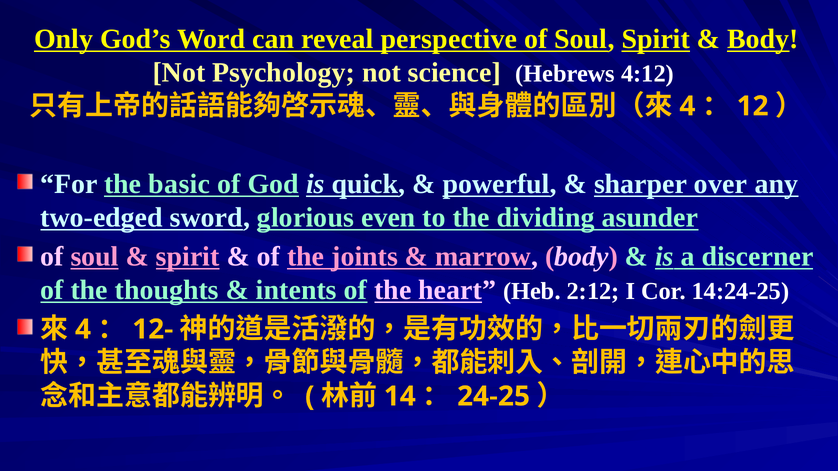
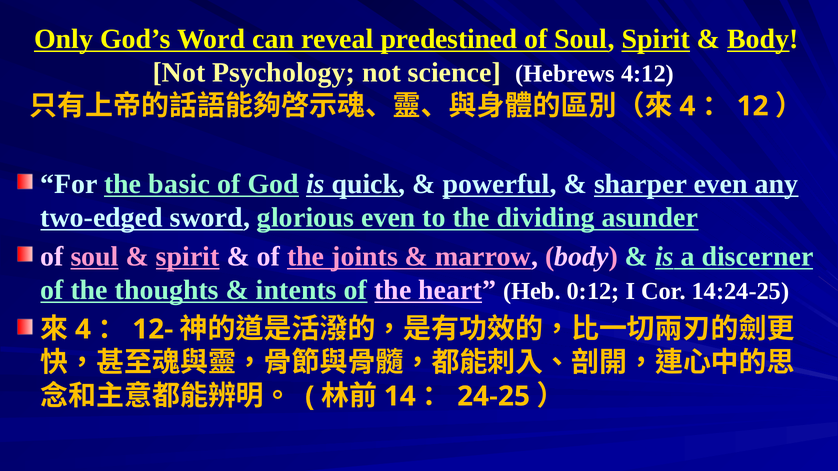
perspective: perspective -> predestined
sharper over: over -> even
2:12: 2:12 -> 0:12
